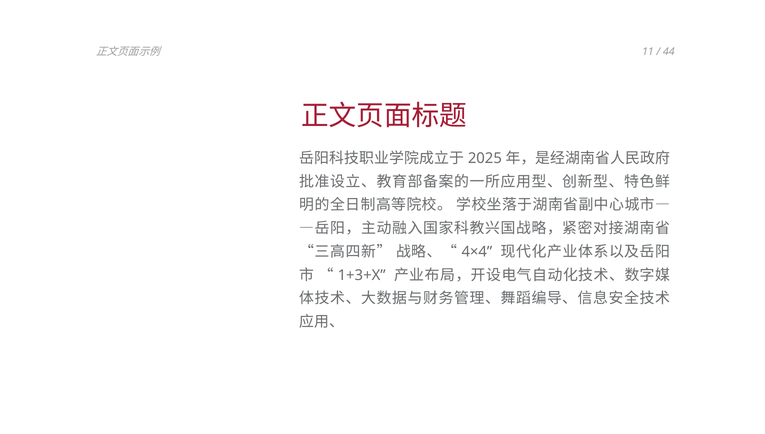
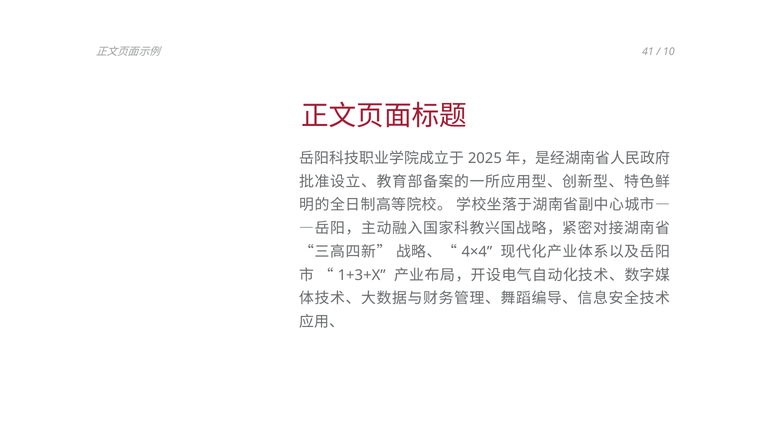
11: 11 -> 41
44: 44 -> 10
